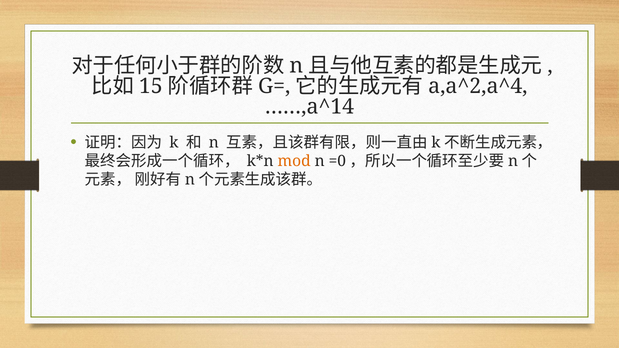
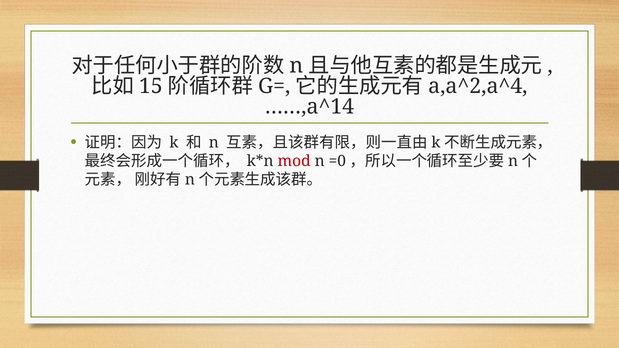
mod colour: orange -> red
